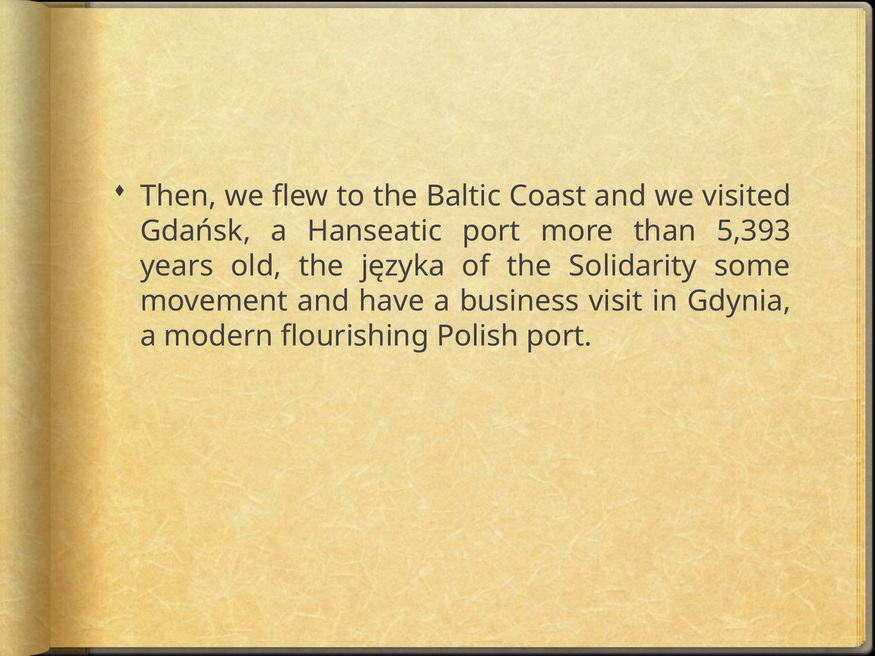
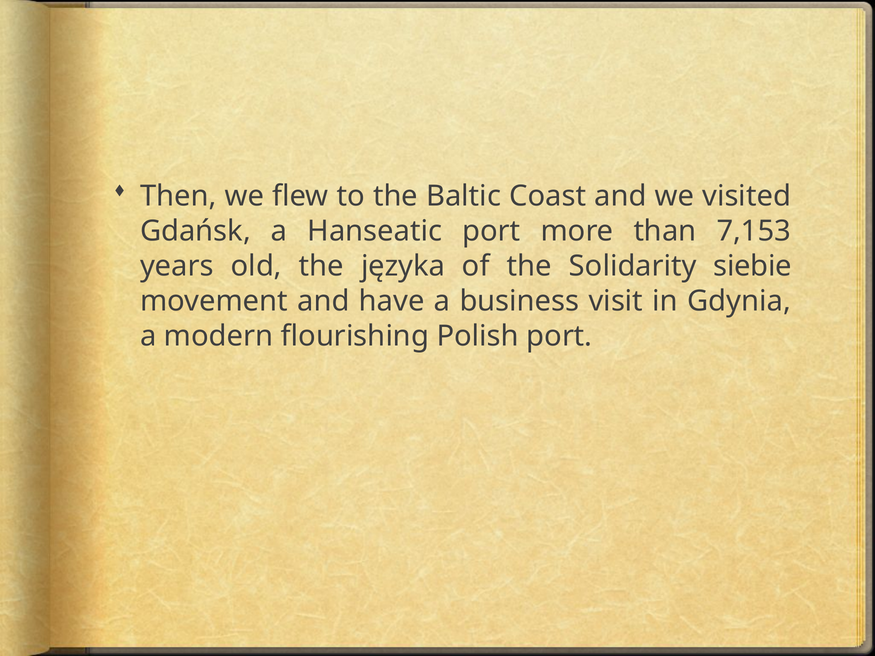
5,393: 5,393 -> 7,153
some: some -> siebie
